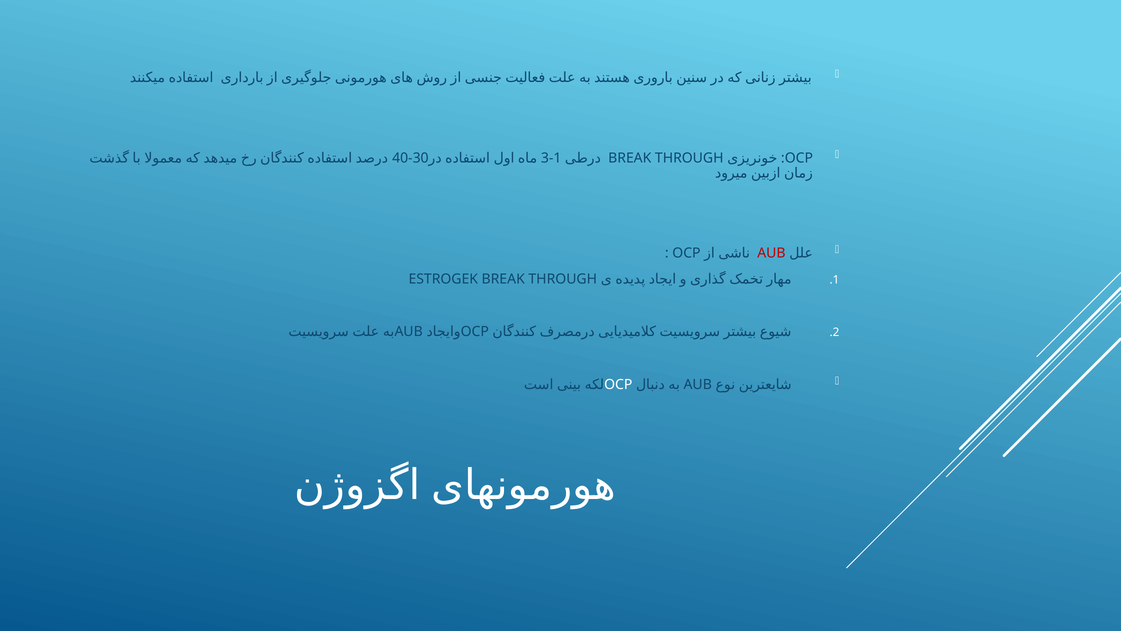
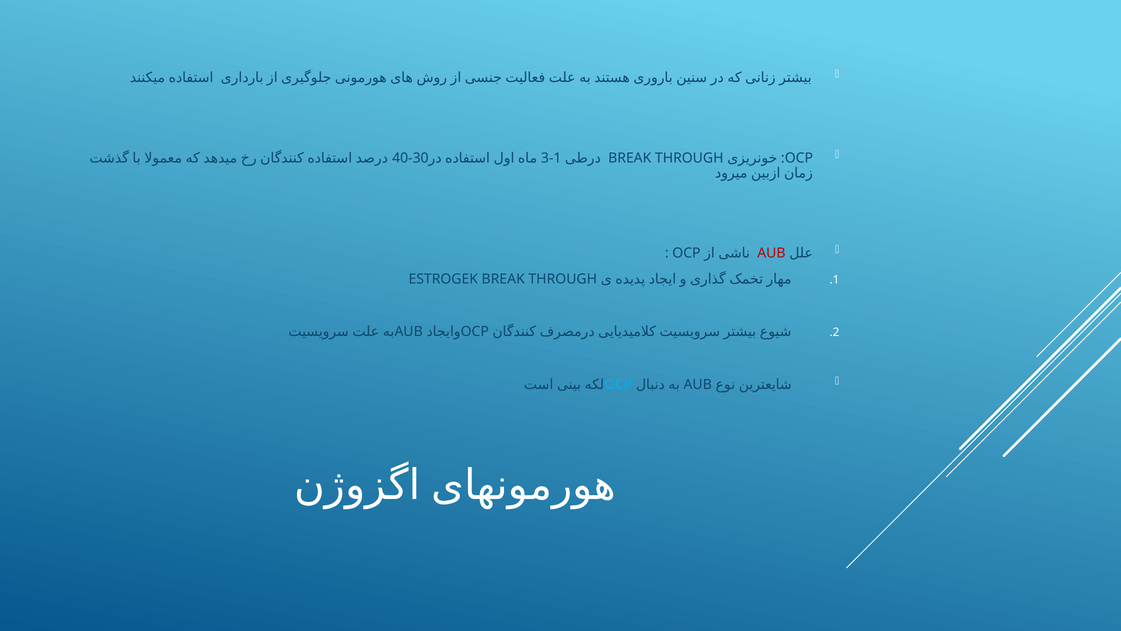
OCP at (618, 384) colour: white -> light blue
